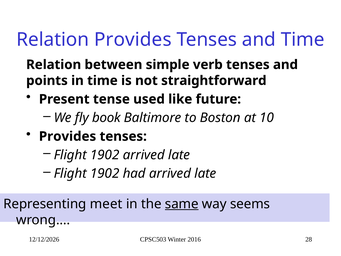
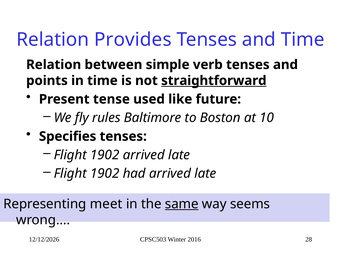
straightforward underline: none -> present
book: book -> rules
Provides at (68, 136): Provides -> Specifies
